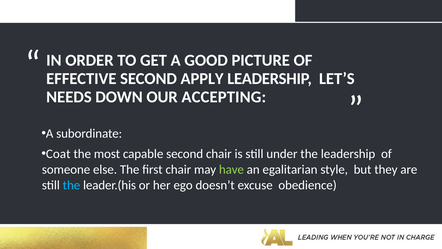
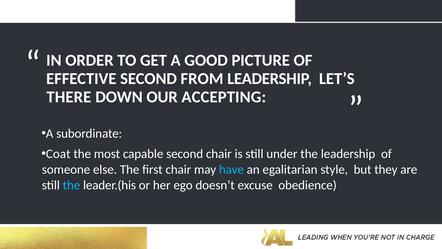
APPLY: APPLY -> FROM
NEEDS: NEEDS -> THERE
have colour: light green -> light blue
